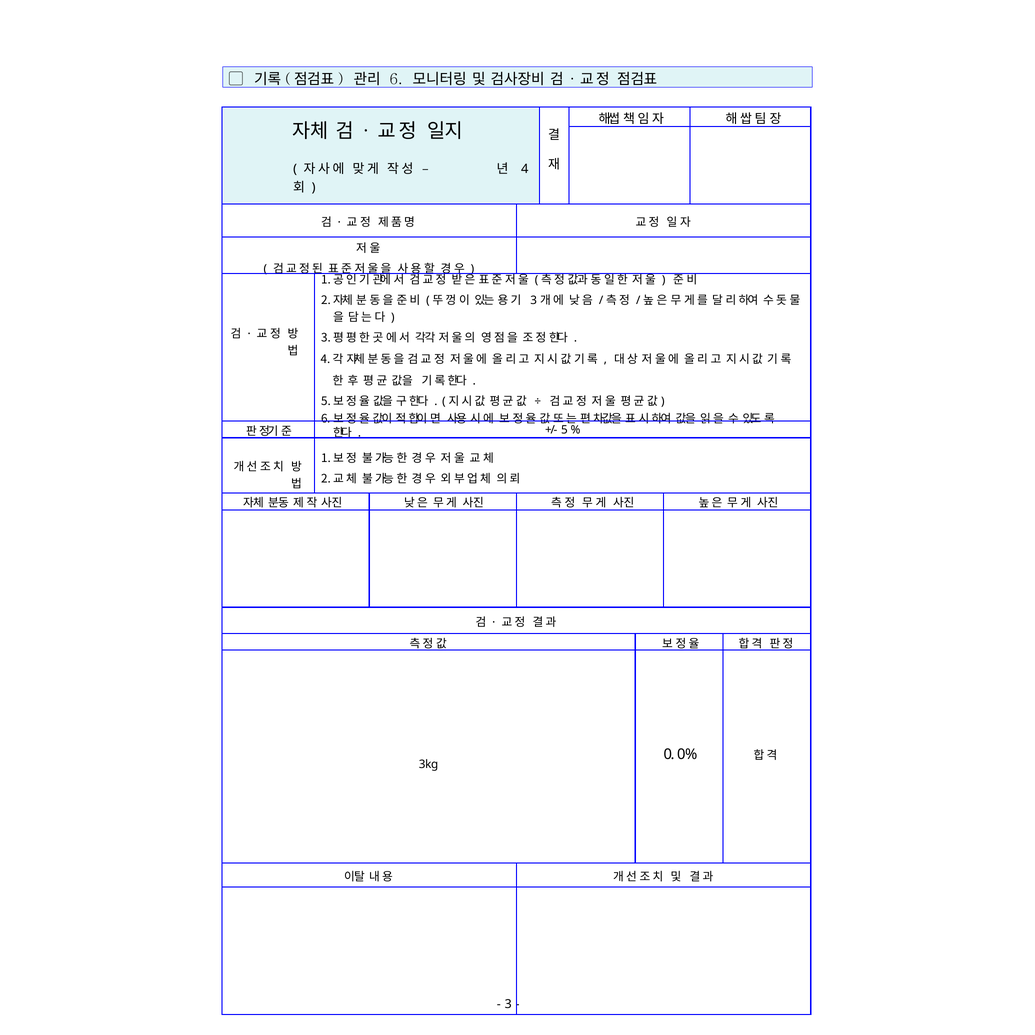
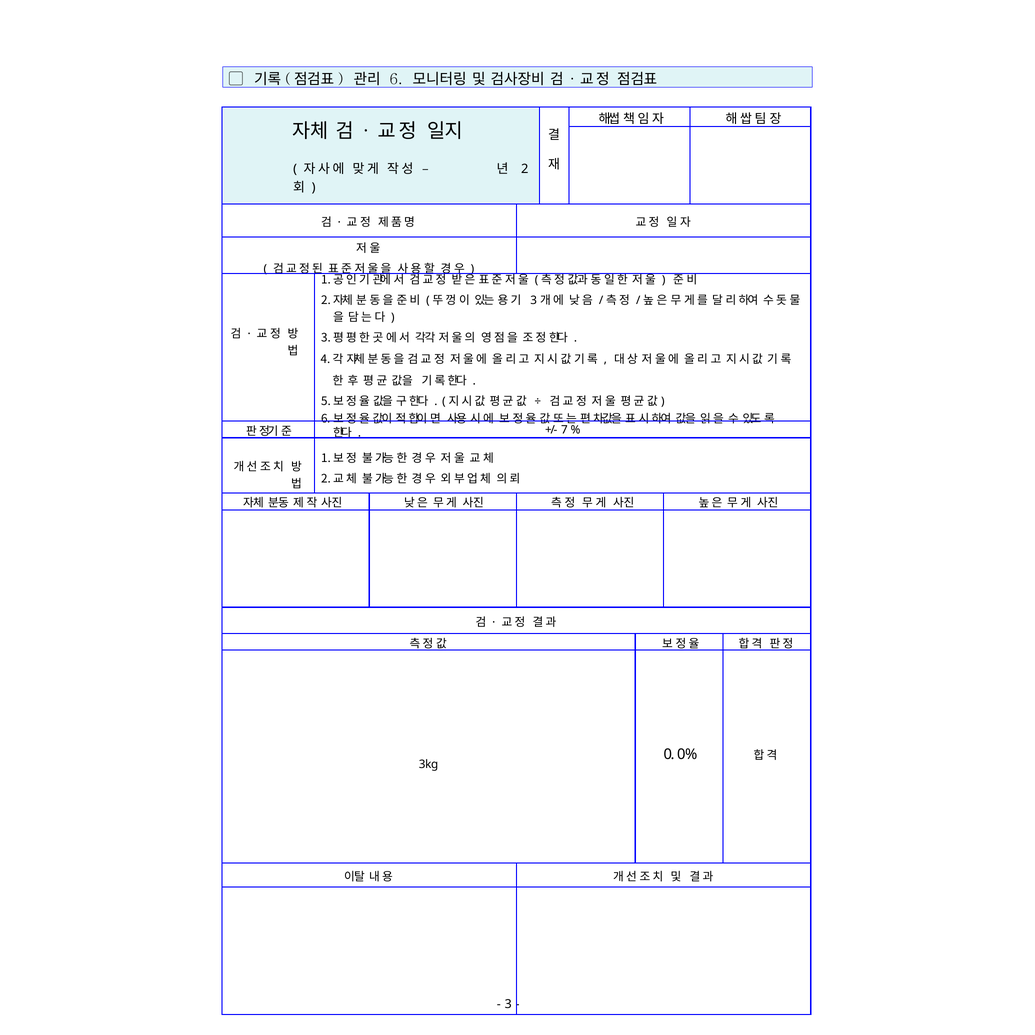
4: 4 -> 2
5: 5 -> 7
